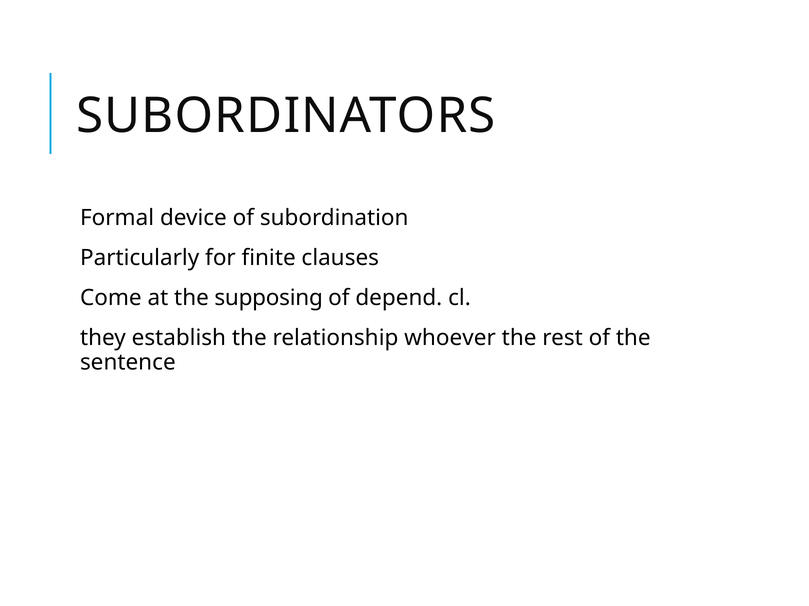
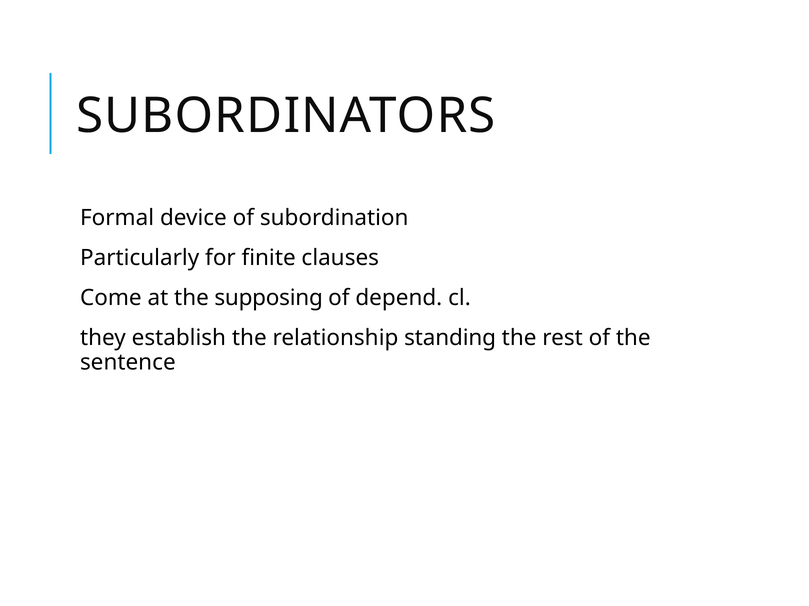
whoever: whoever -> standing
